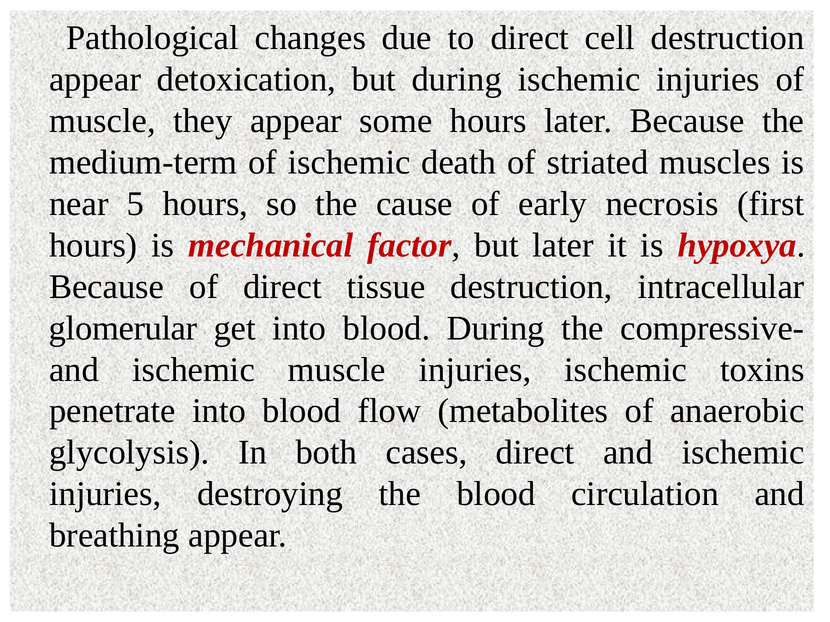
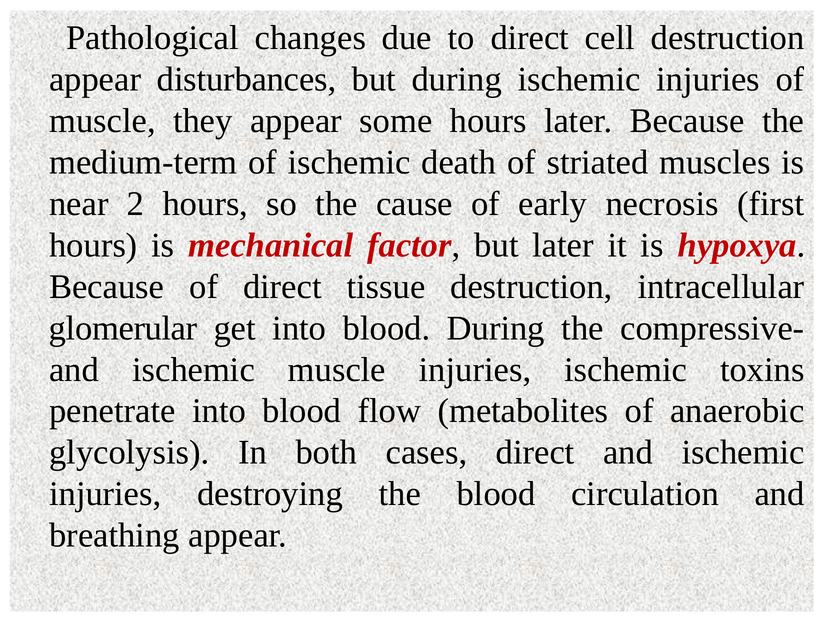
detoxication: detoxication -> disturbances
5: 5 -> 2
